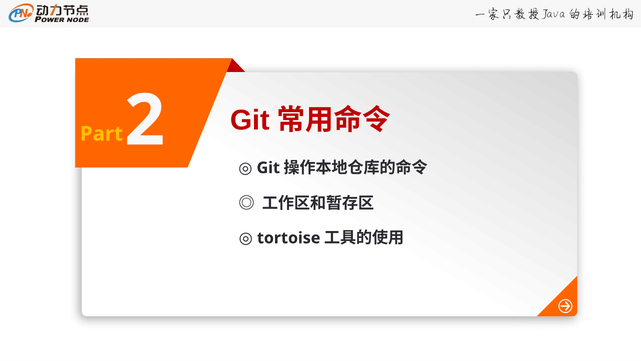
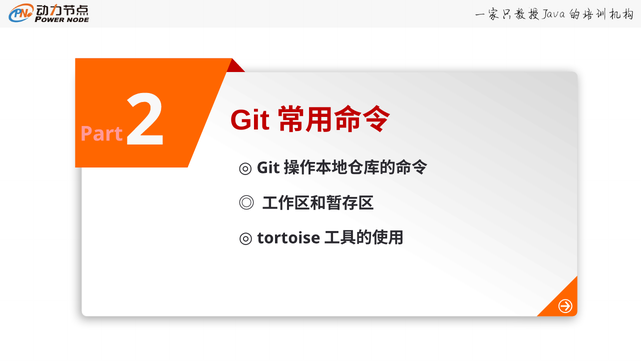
Part colour: yellow -> pink
